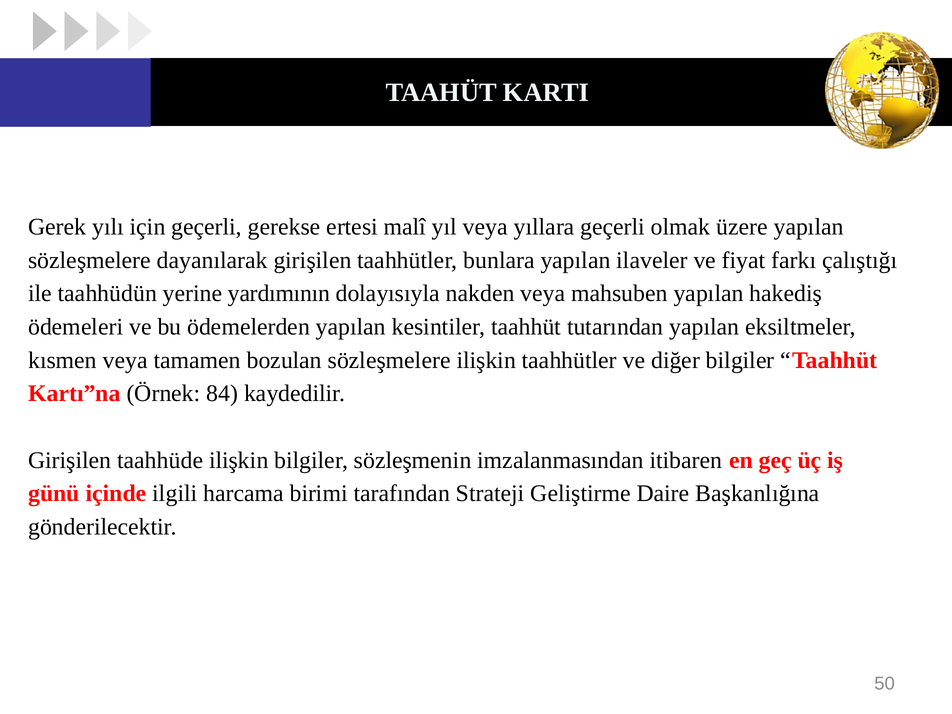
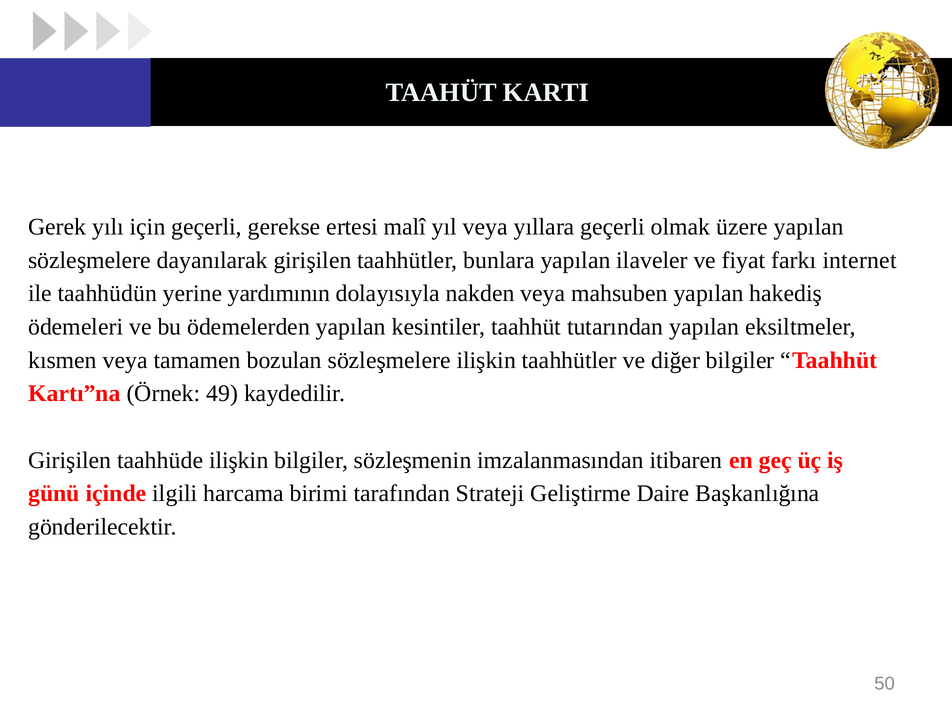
çalıştığı: çalıştığı -> internet
84: 84 -> 49
